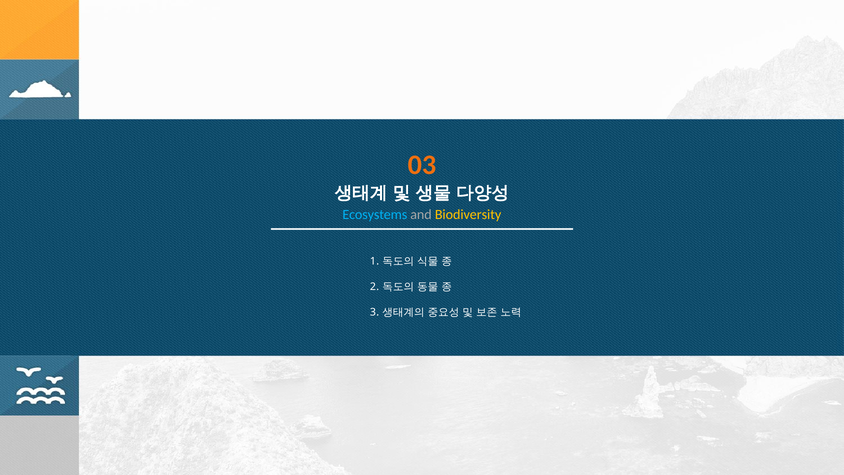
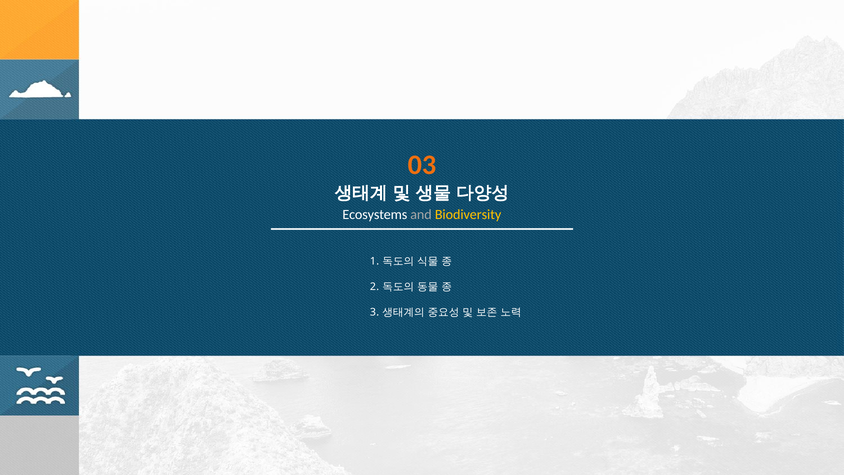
Ecosystems colour: light blue -> white
